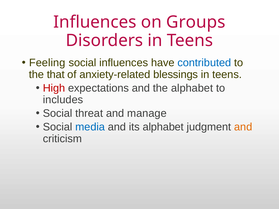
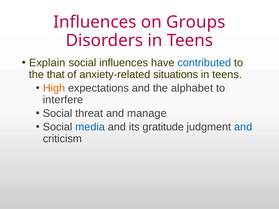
Feeling: Feeling -> Explain
blessings: blessings -> situations
High colour: red -> orange
includes: includes -> interfere
its alphabet: alphabet -> gratitude
and at (243, 127) colour: orange -> blue
